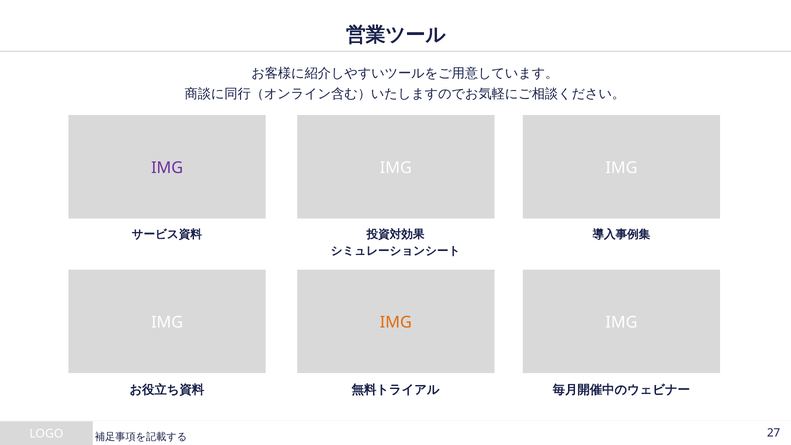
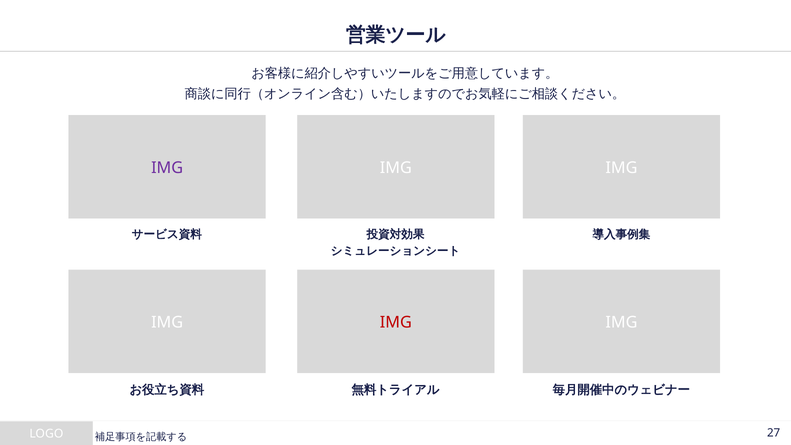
IMG at (396, 322) colour: orange -> red
